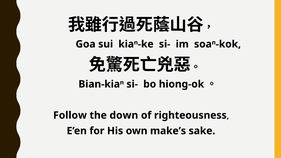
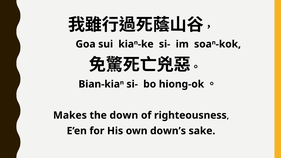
Follow: Follow -> Makes
make’s: make’s -> down’s
